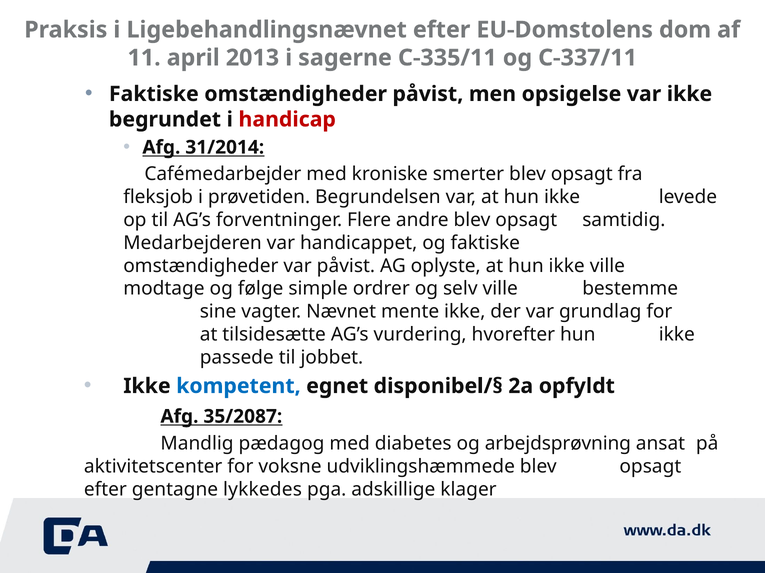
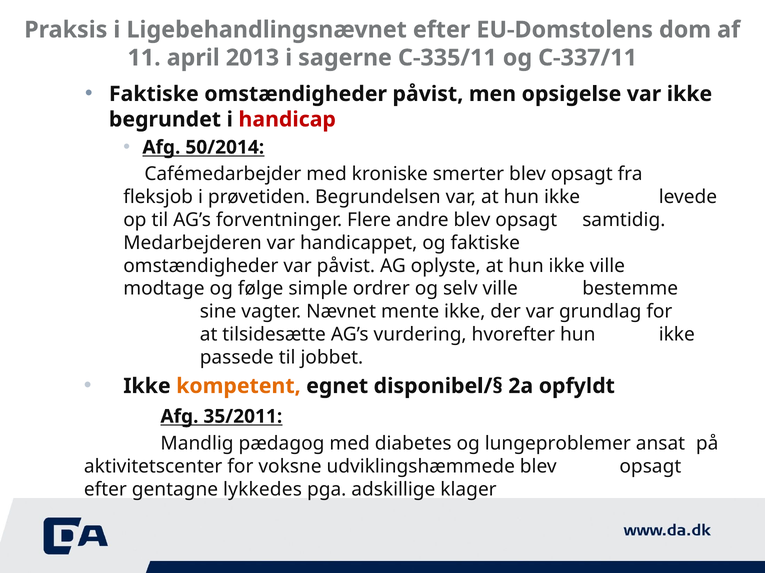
31/2014: 31/2014 -> 50/2014
kompetent colour: blue -> orange
35/2087: 35/2087 -> 35/2011
arbejdsprøvning: arbejdsprøvning -> lungeproblemer
